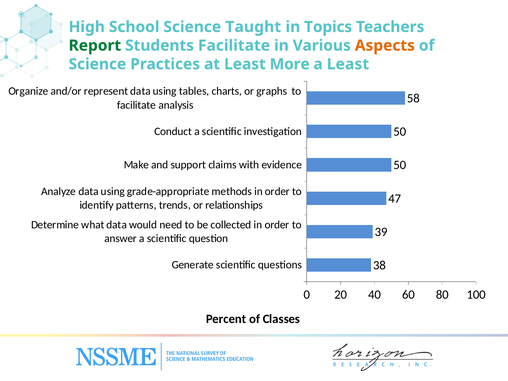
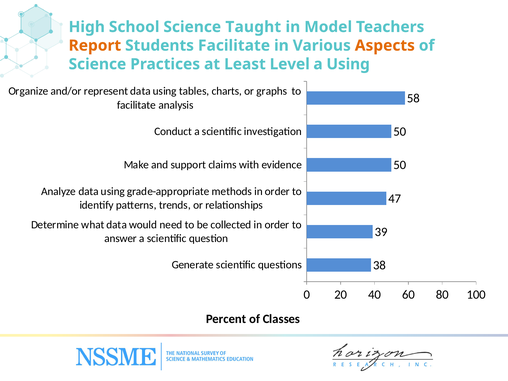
Topics: Topics -> Model
Report colour: green -> orange
More: More -> Level
a Least: Least -> Using
